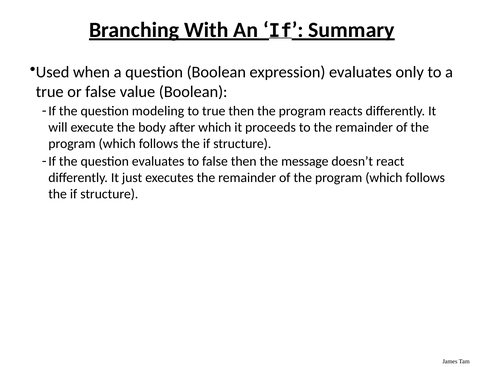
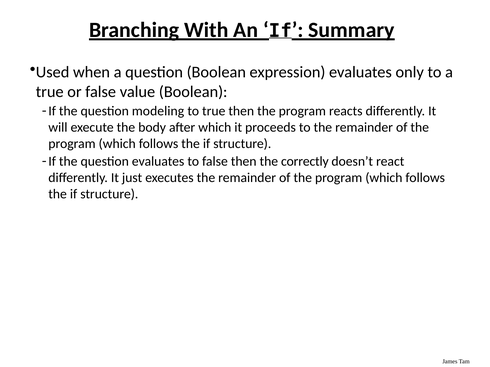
message: message -> correctly
